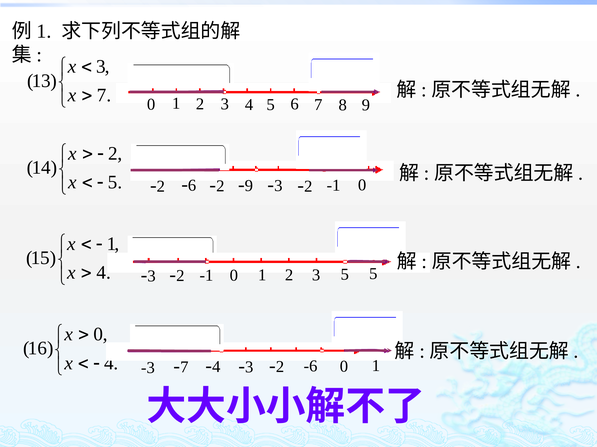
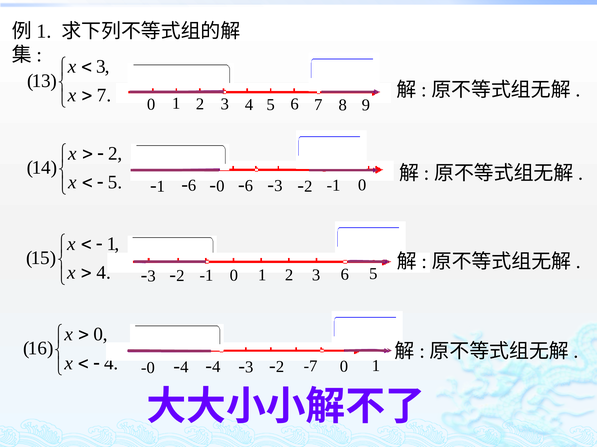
9 at (249, 186): 9 -> 6
2 at (220, 186): 2 -> 0
2 at (161, 187): 2 -> 1
0 5: 5 -> 6
7 at (184, 368): 7 -> 4
-6: -6 -> -7
-3: -3 -> -0
